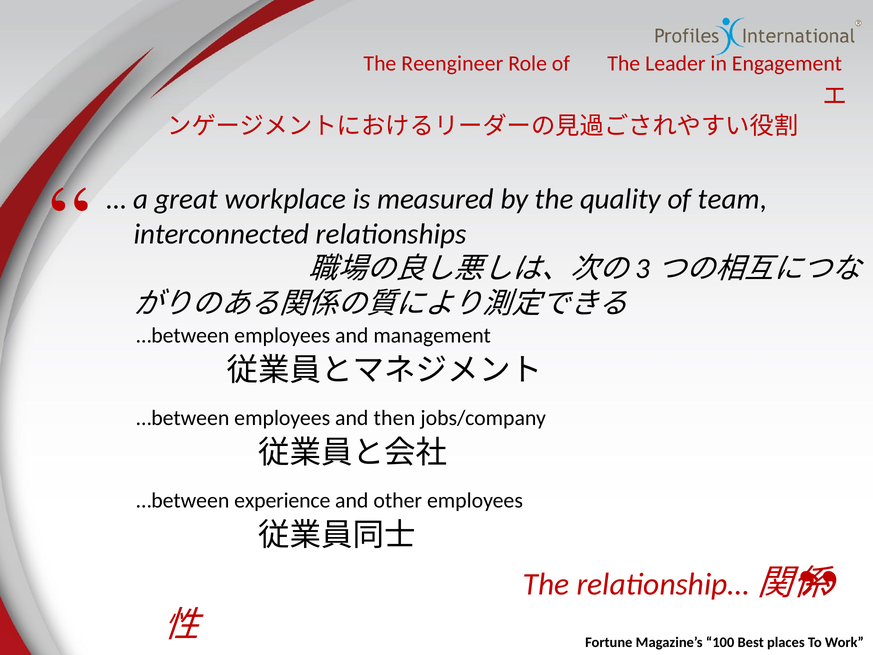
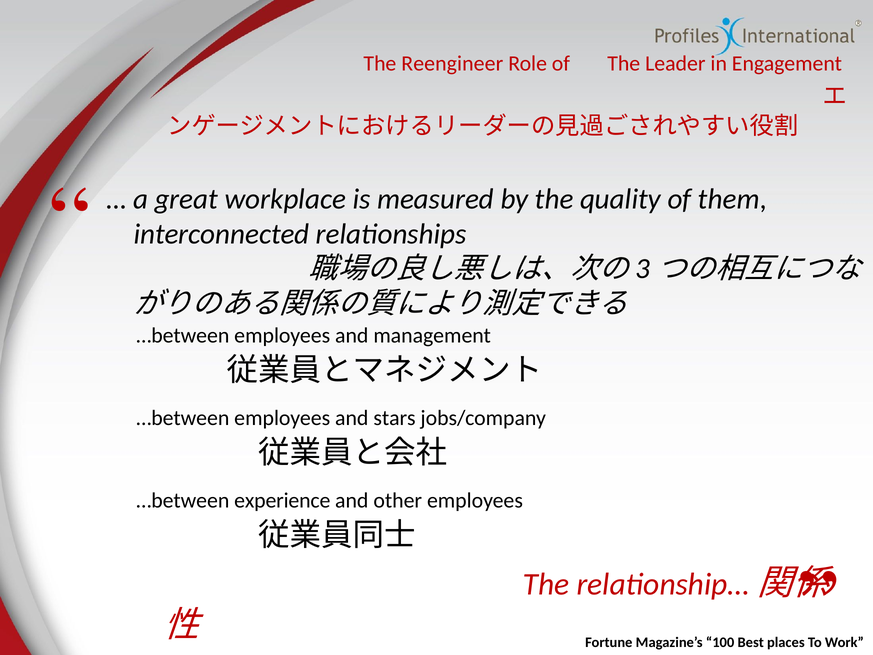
team: team -> them
then: then -> stars
